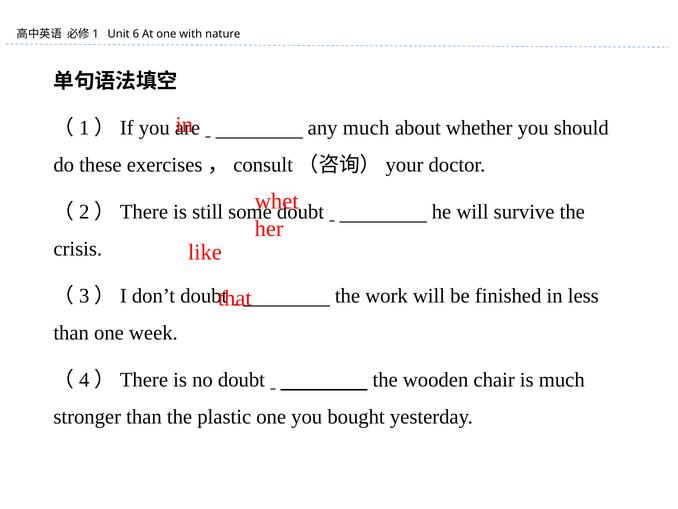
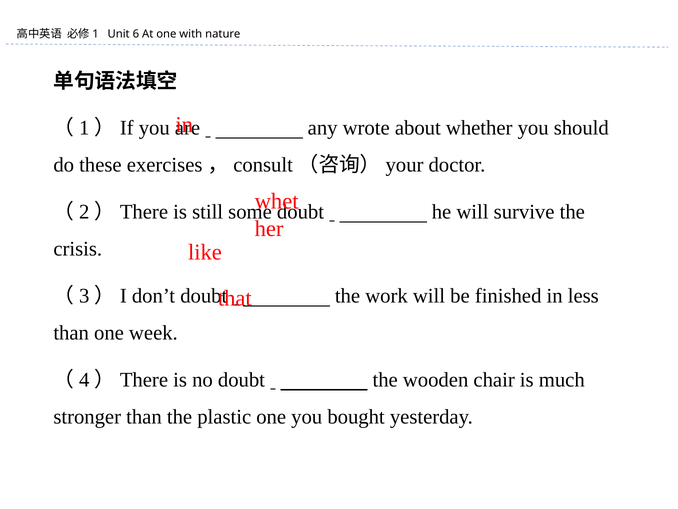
any much: much -> wrote
